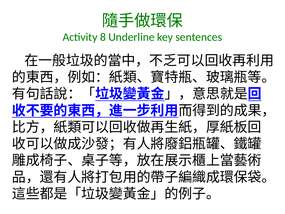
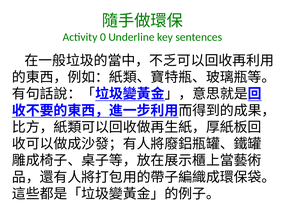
8: 8 -> 0
